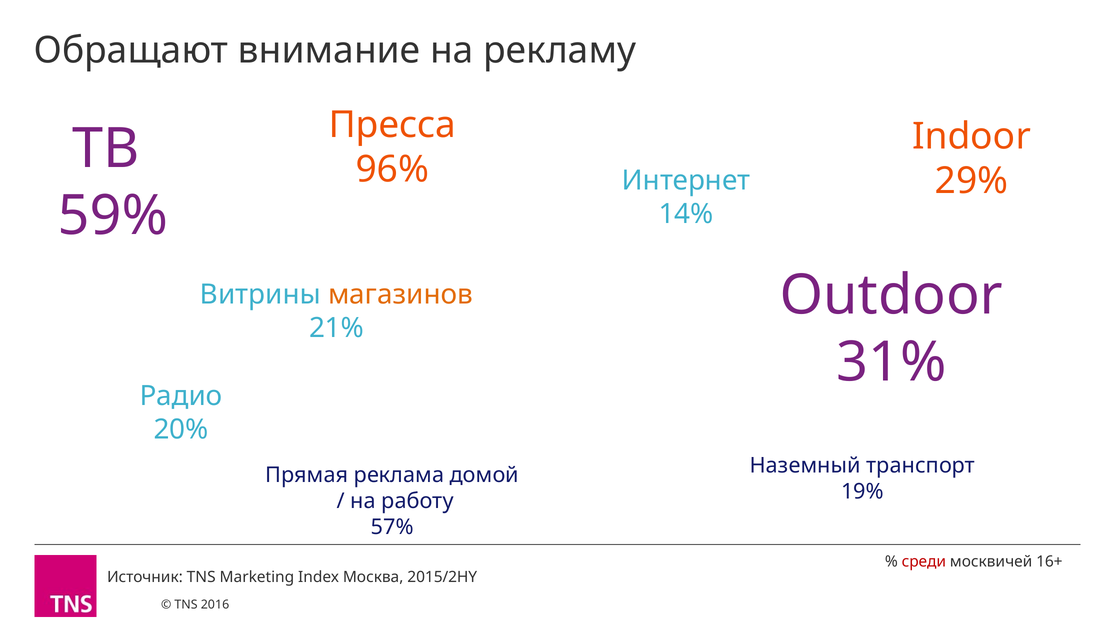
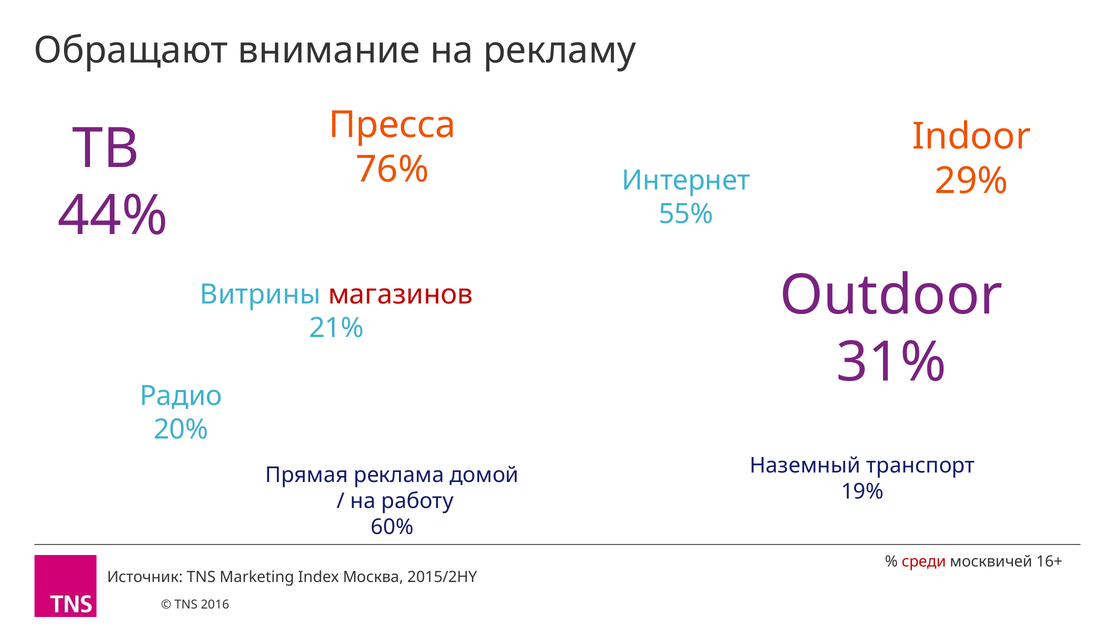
96%: 96% -> 76%
59%: 59% -> 44%
14%: 14% -> 55%
магазинов colour: orange -> red
57%: 57% -> 60%
